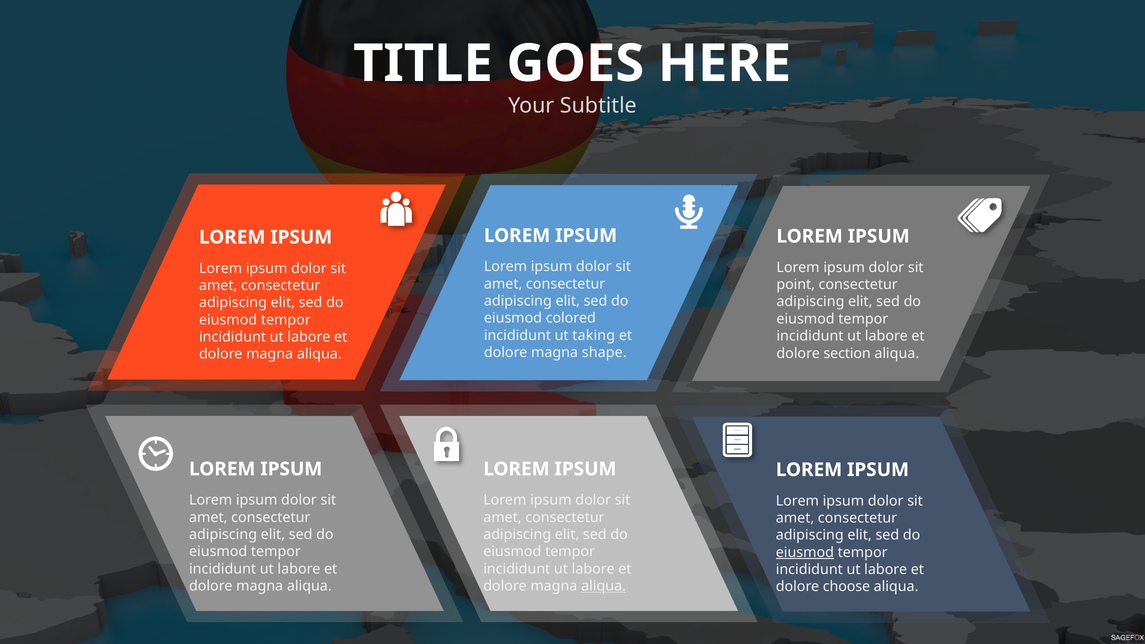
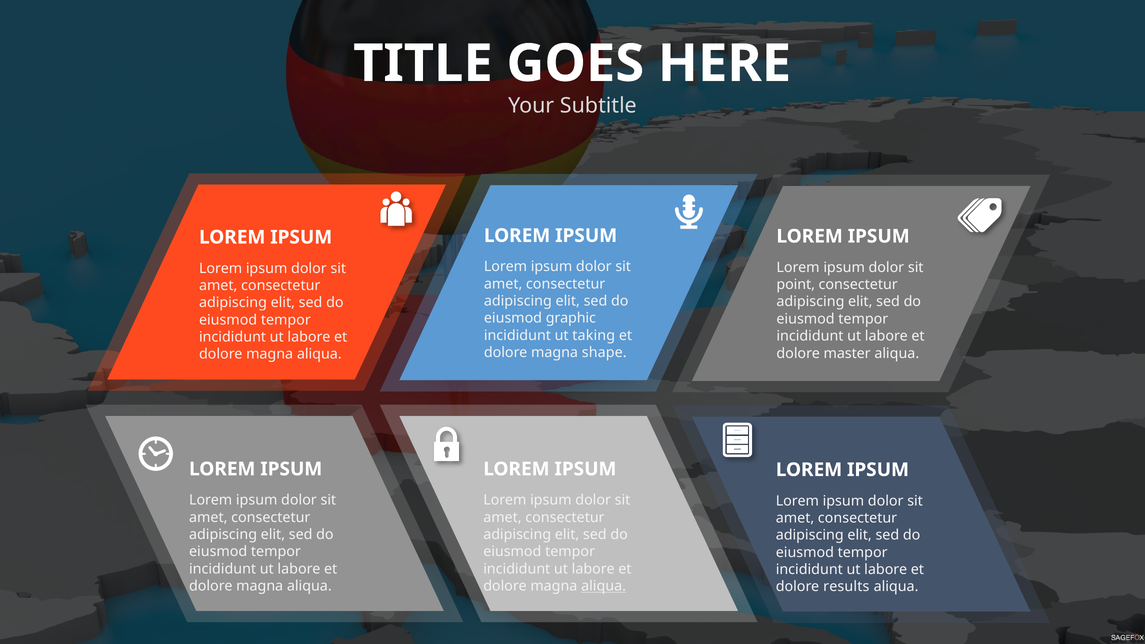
colored: colored -> graphic
section: section -> master
eiusmod at (805, 552) underline: present -> none
choose: choose -> results
